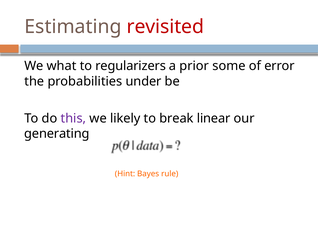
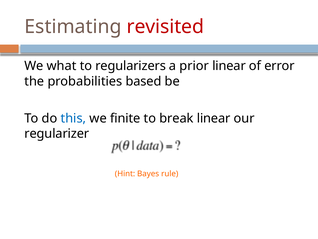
prior some: some -> linear
under: under -> based
this colour: purple -> blue
likely: likely -> finite
generating: generating -> regularizer
